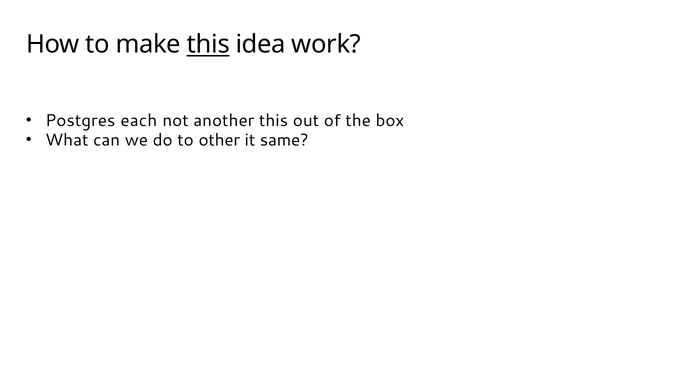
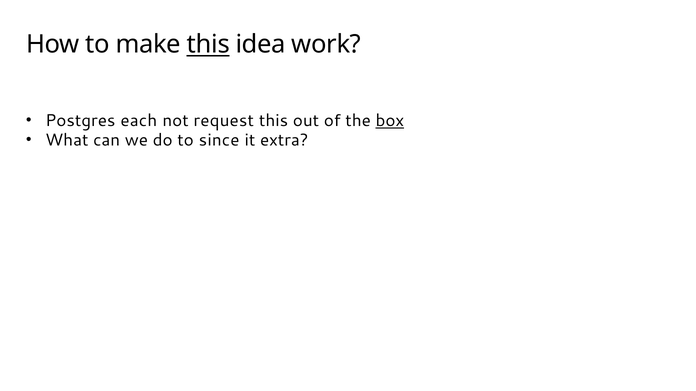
another: another -> request
box underline: none -> present
other: other -> since
same: same -> extra
